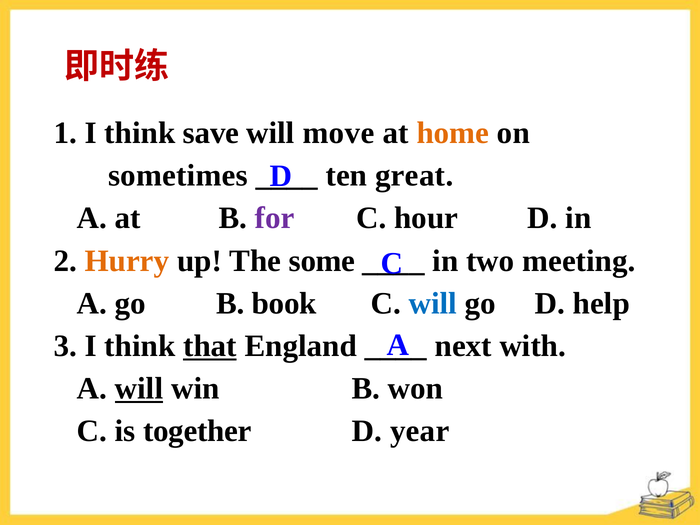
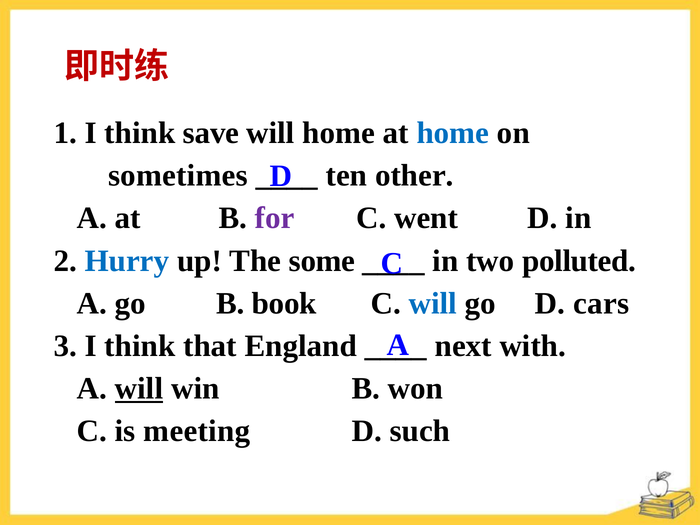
will move: move -> home
home at (453, 133) colour: orange -> blue
great: great -> other
hour: hour -> went
Hurry colour: orange -> blue
meeting: meeting -> polluted
help: help -> cars
that underline: present -> none
together: together -> meeting
year: year -> such
